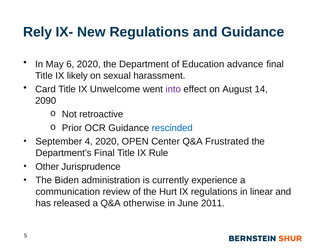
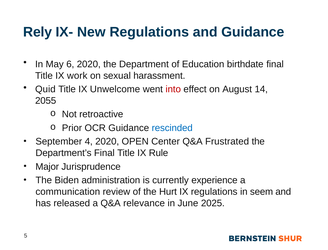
advance: advance -> birthdate
likely: likely -> work
Card: Card -> Quid
into colour: purple -> red
2090: 2090 -> 2055
Other: Other -> Major
linear: linear -> seem
otherwise: otherwise -> relevance
2011: 2011 -> 2025
